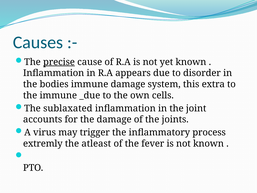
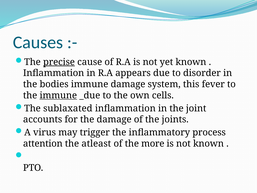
extra: extra -> fever
immune at (58, 95) underline: none -> present
extremly: extremly -> attention
fever: fever -> more
